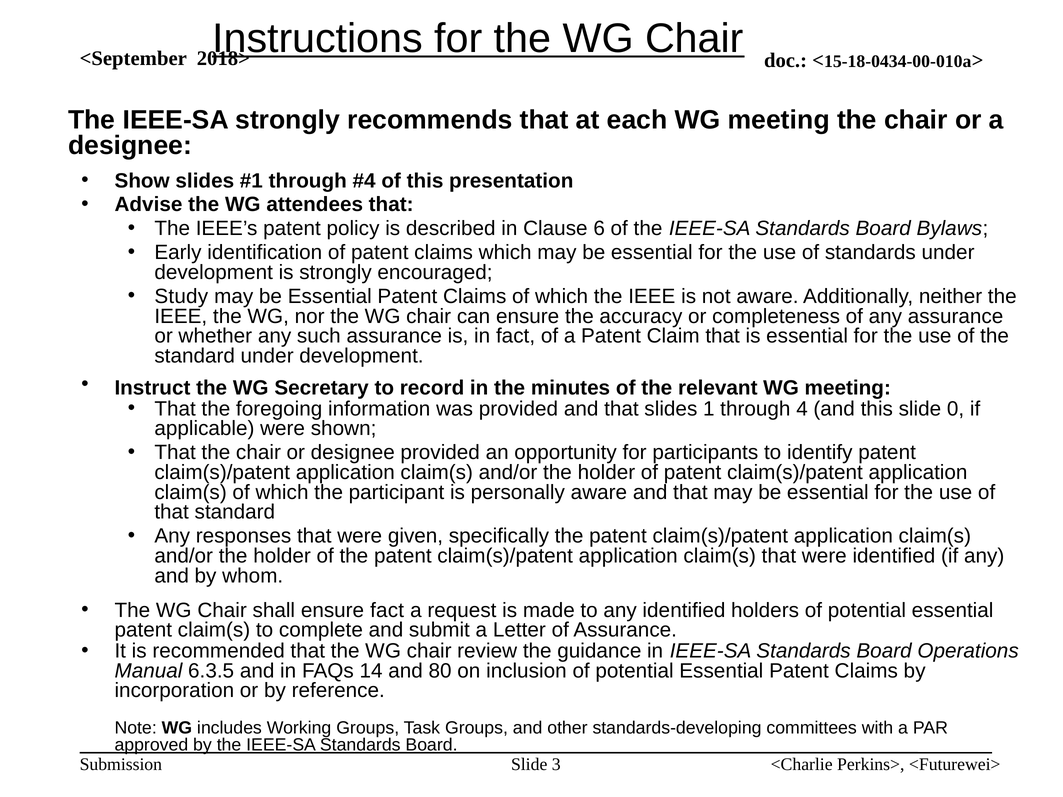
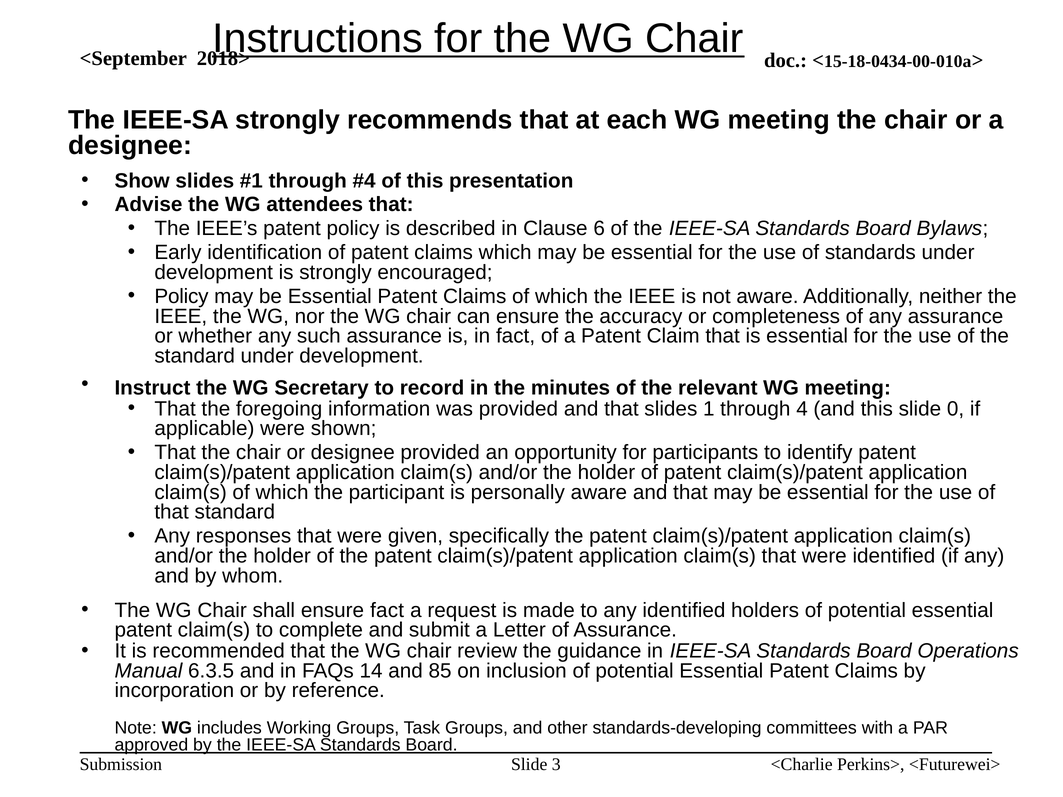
Study at (181, 297): Study -> Policy
80: 80 -> 85
